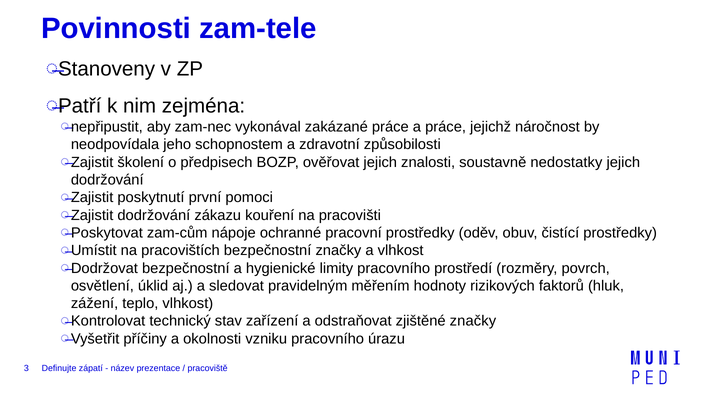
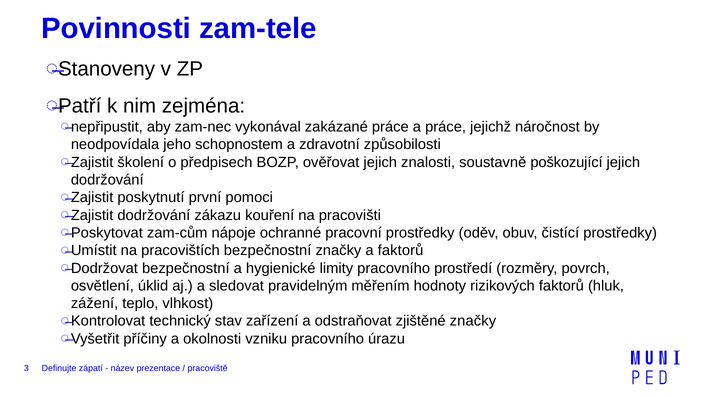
nedostatky: nedostatky -> poškozující
a vlhkost: vlhkost -> faktorů
